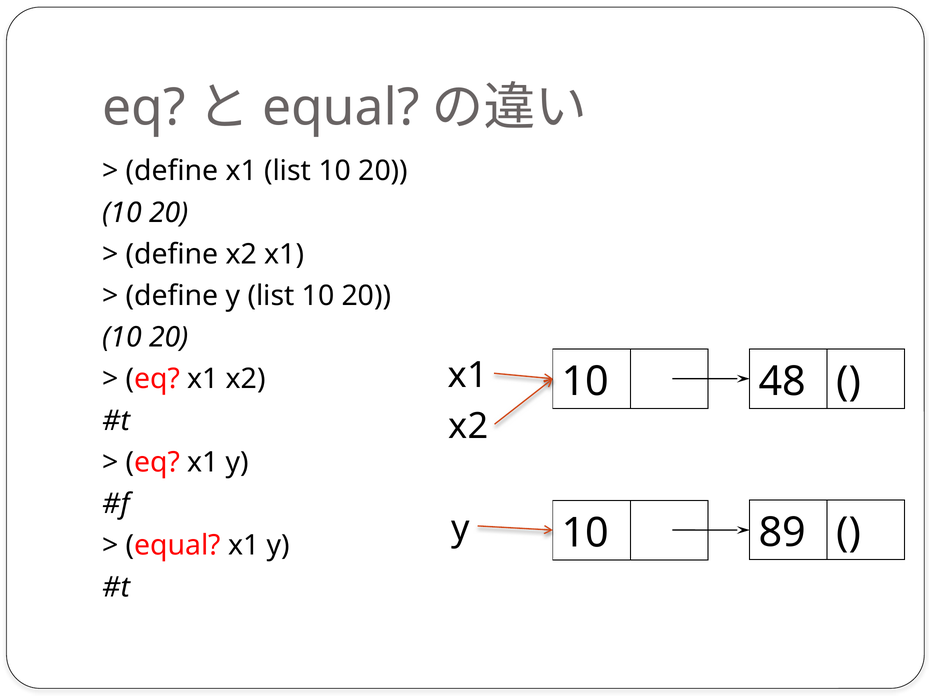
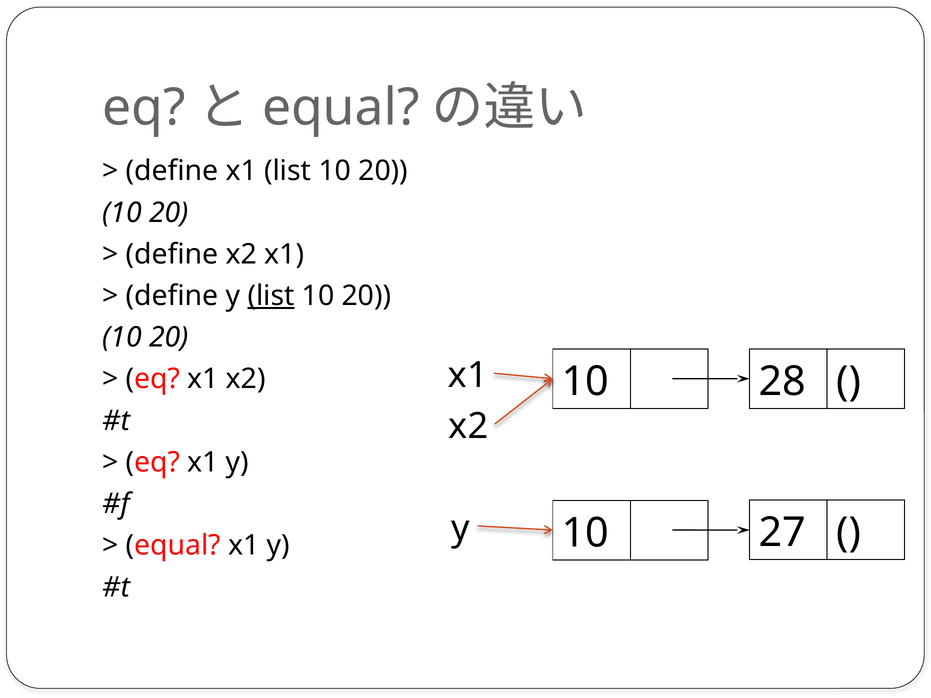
list at (271, 296) underline: none -> present
48: 48 -> 28
89: 89 -> 27
